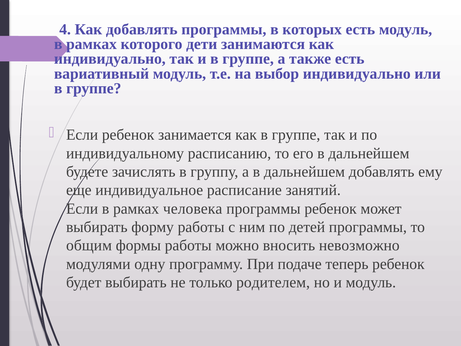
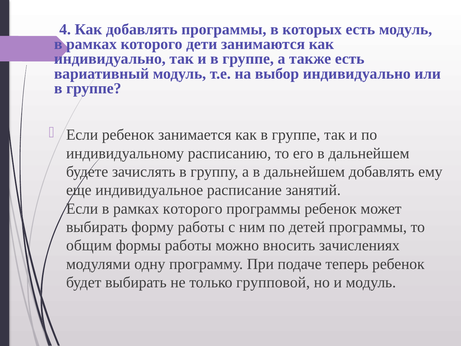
Если в рамках человека: человека -> которого
невозможно: невозможно -> зачислениях
родителем: родителем -> групповой
